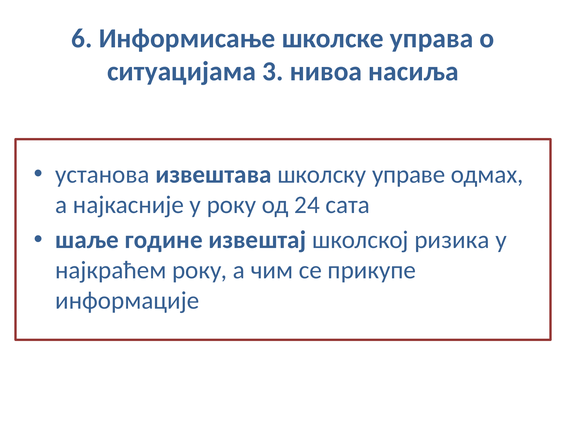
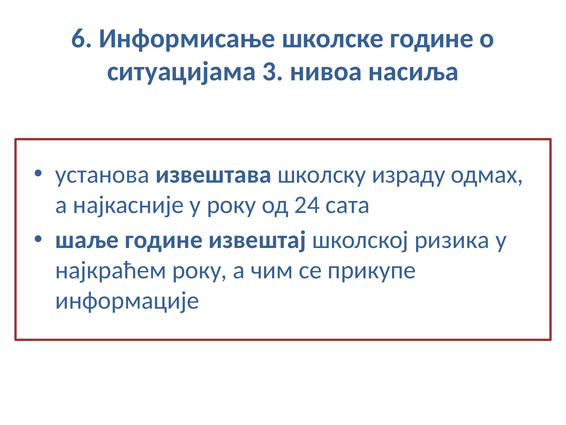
школске управа: управа -> године
управе: управе -> израду
